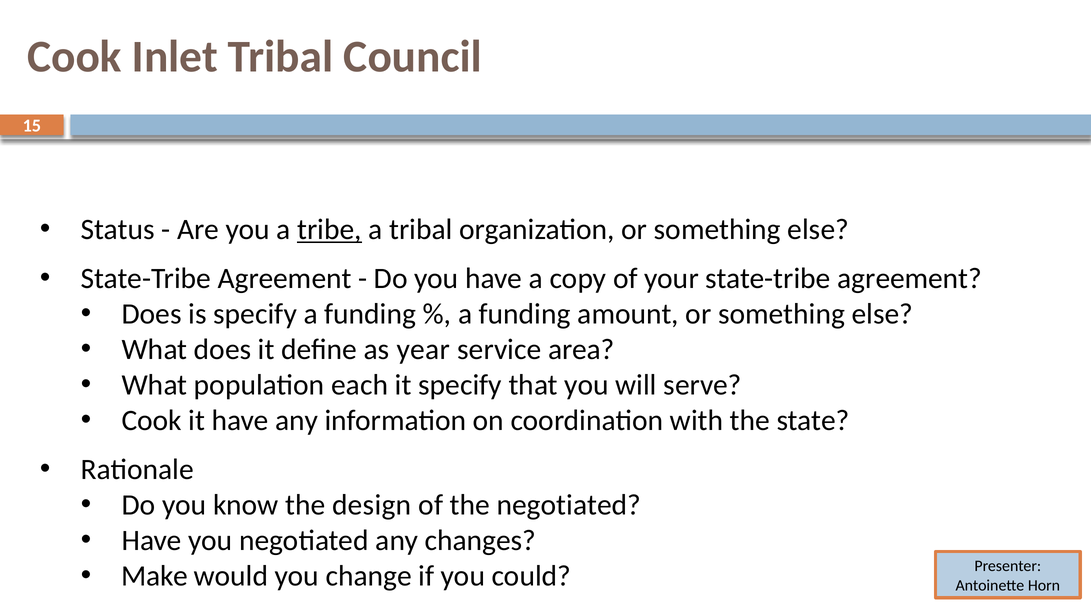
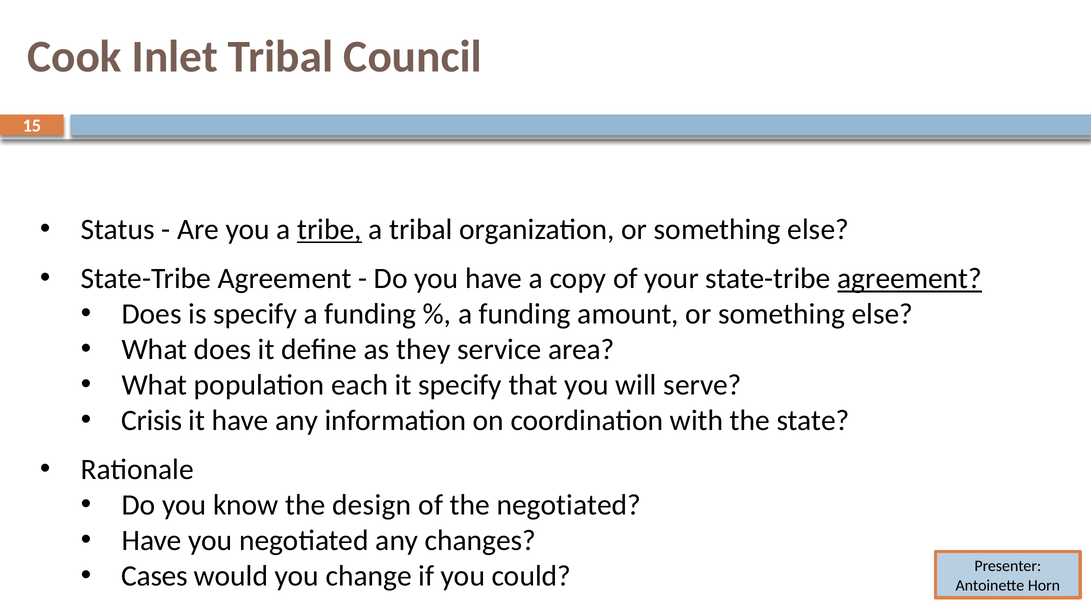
agreement at (910, 279) underline: none -> present
year: year -> they
Cook at (152, 420): Cook -> Crisis
Make: Make -> Cases
